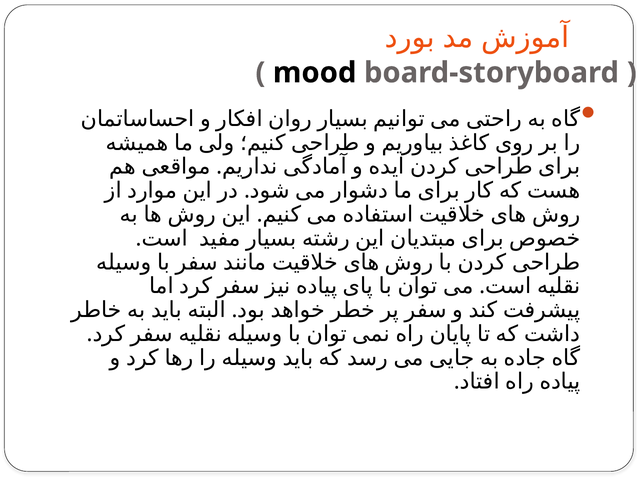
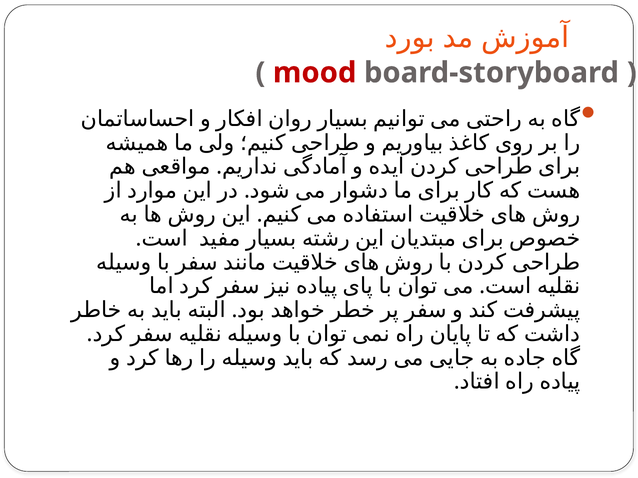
mood colour: black -> red
